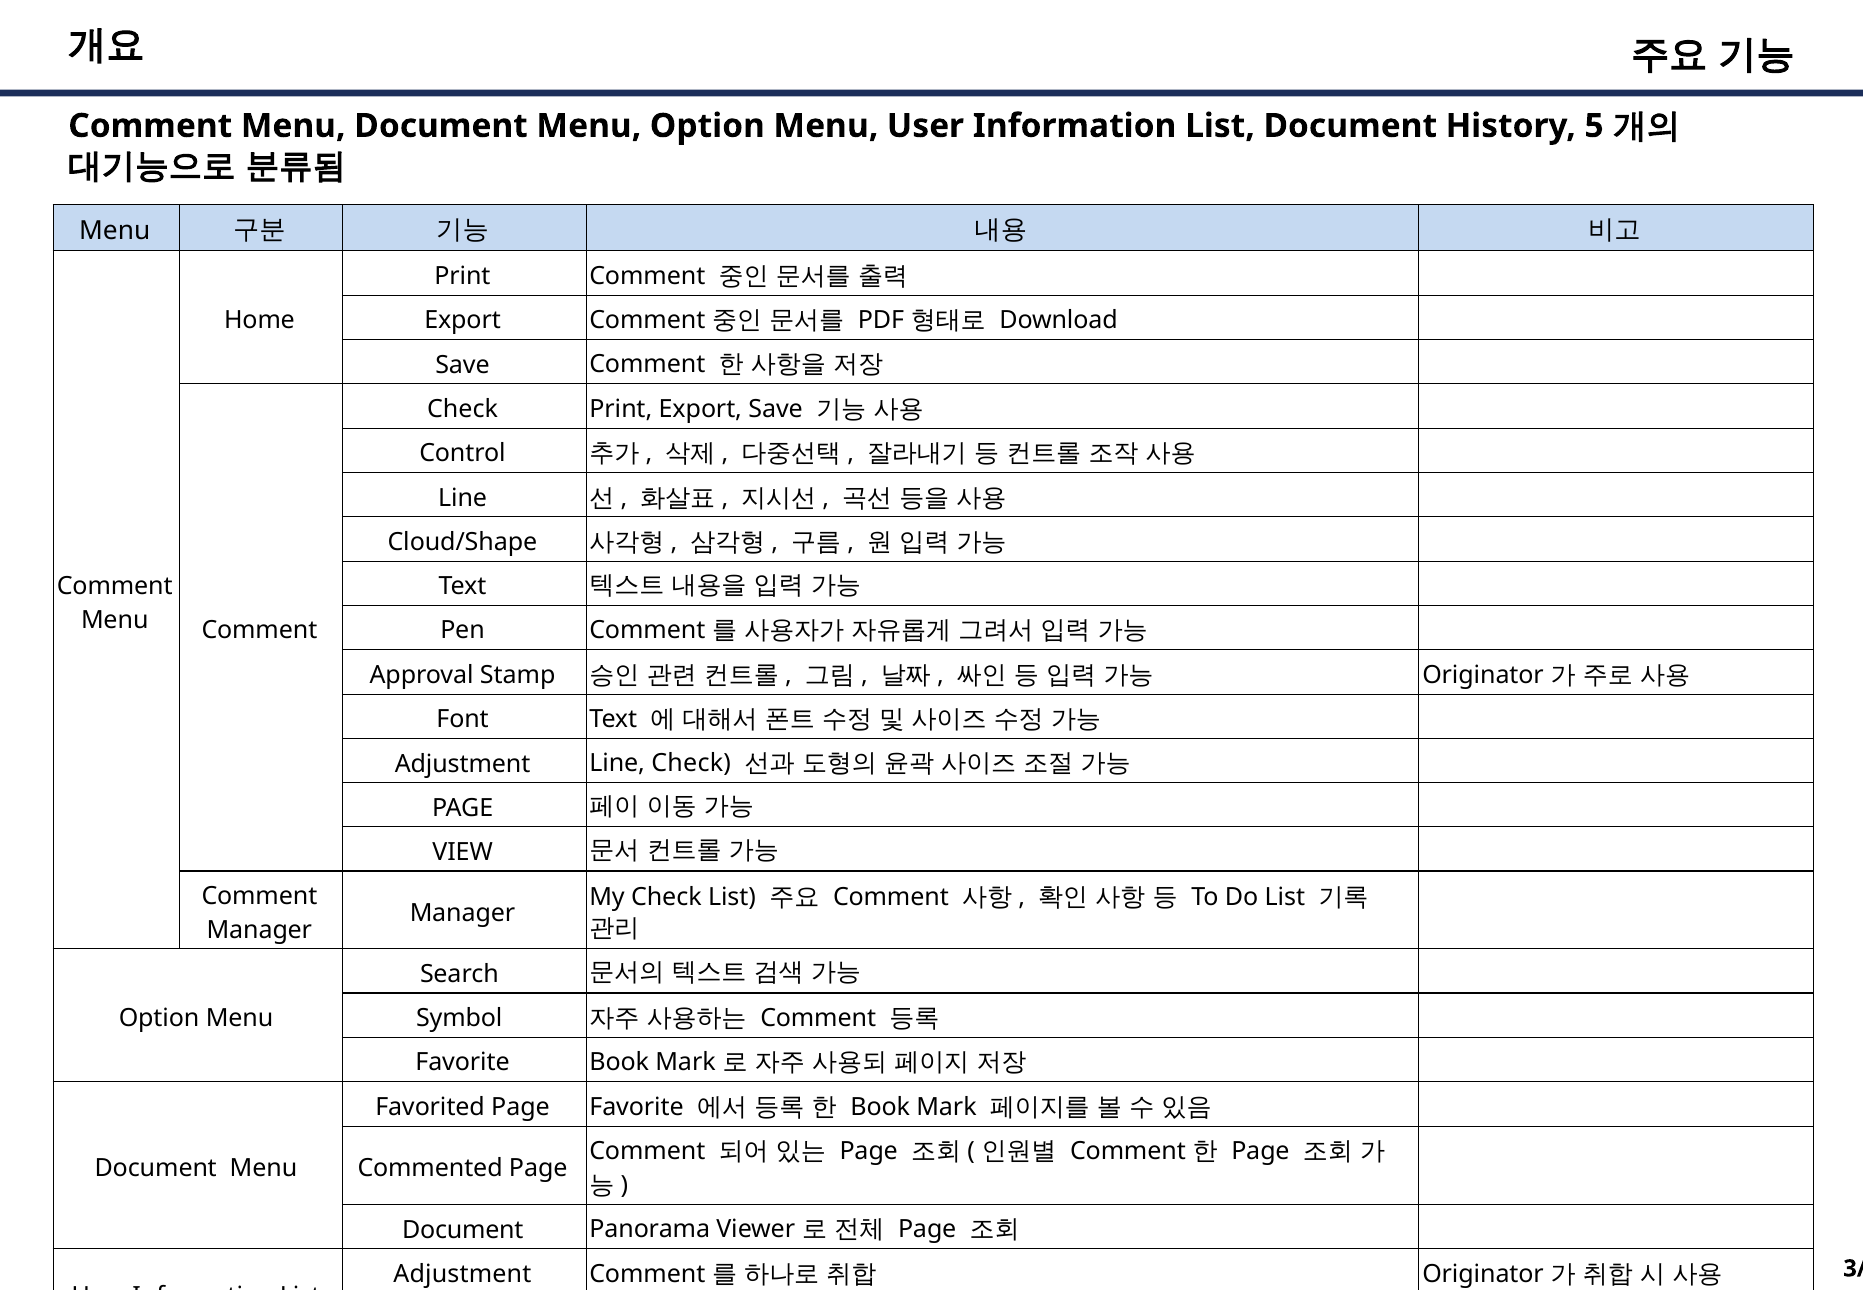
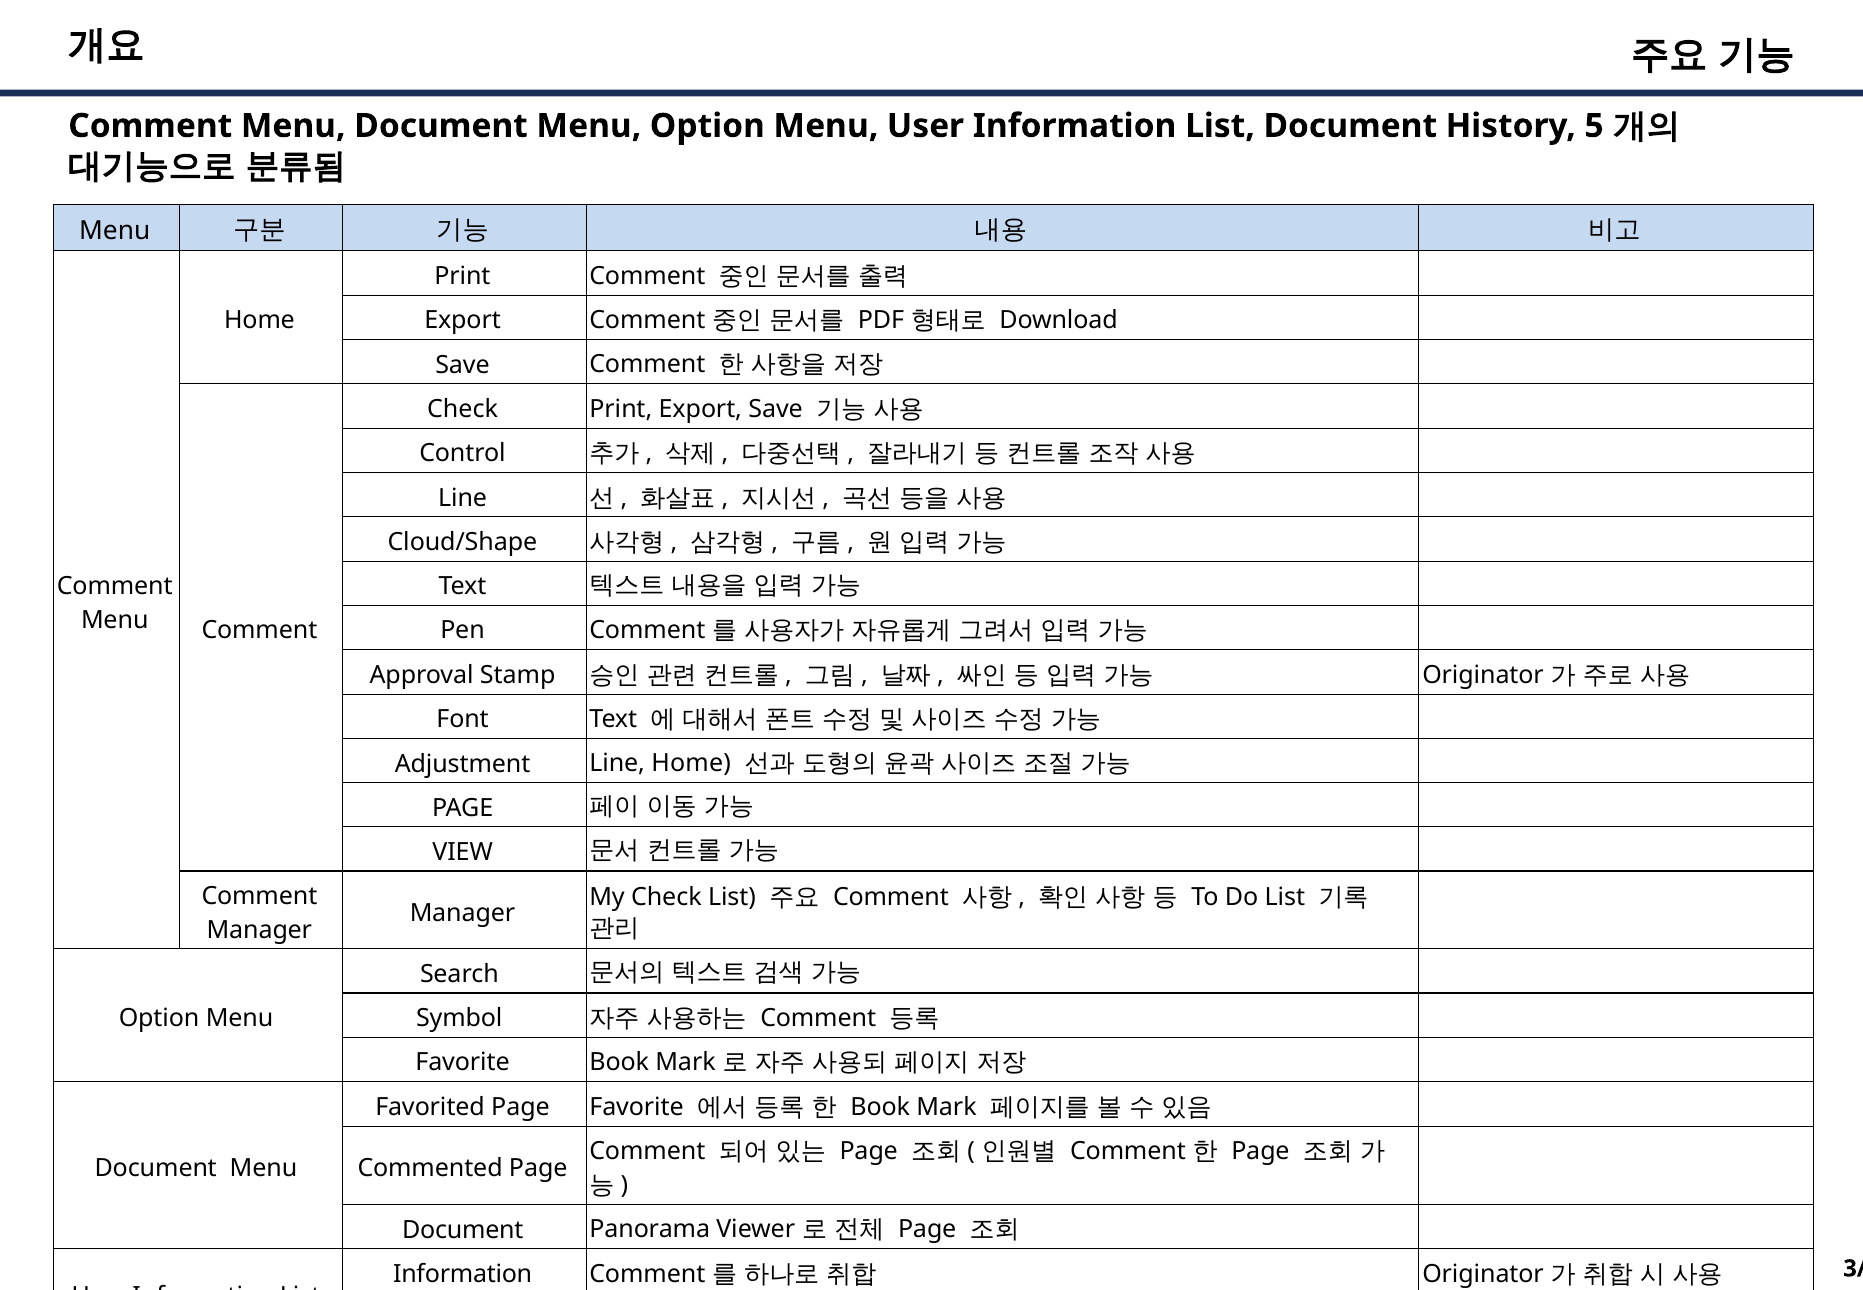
Line Check: Check -> Home
Adjustment at (462, 1274): Adjustment -> Information
